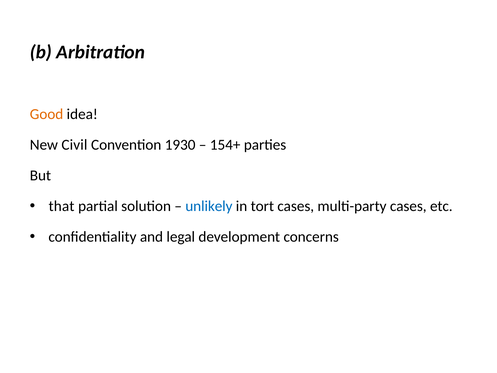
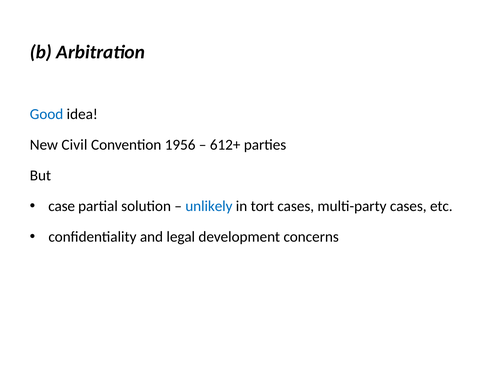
Good colour: orange -> blue
1930: 1930 -> 1956
154+: 154+ -> 612+
that: that -> case
